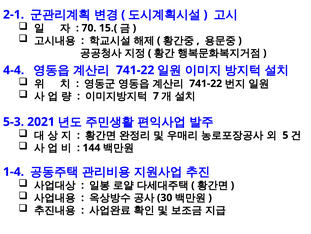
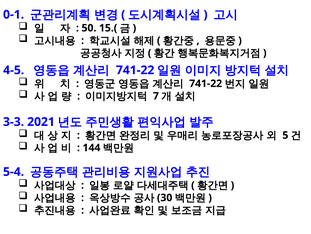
2-1: 2-1 -> 0-1
70: 70 -> 50
4-4: 4-4 -> 4-5
5-3: 5-3 -> 3-3
1-4: 1-4 -> 5-4
